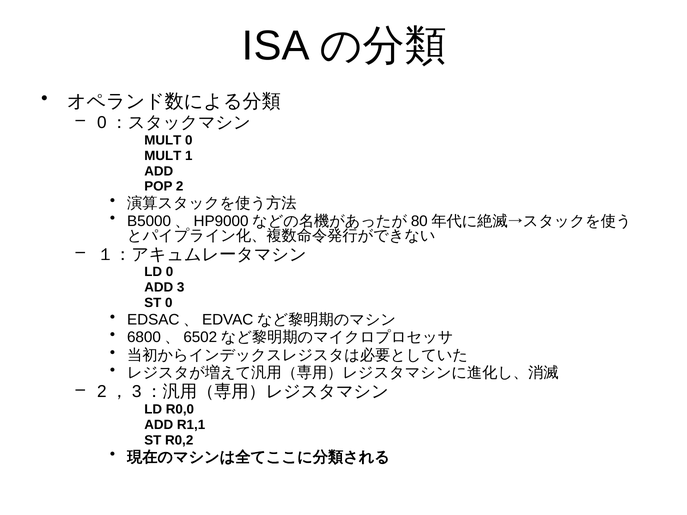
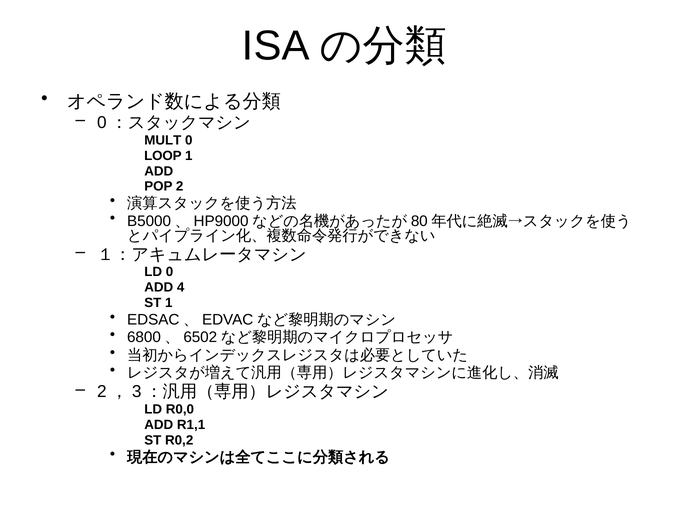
MULT at (163, 156): MULT -> LOOP
3: 3 -> 4
ST 0: 0 -> 1
